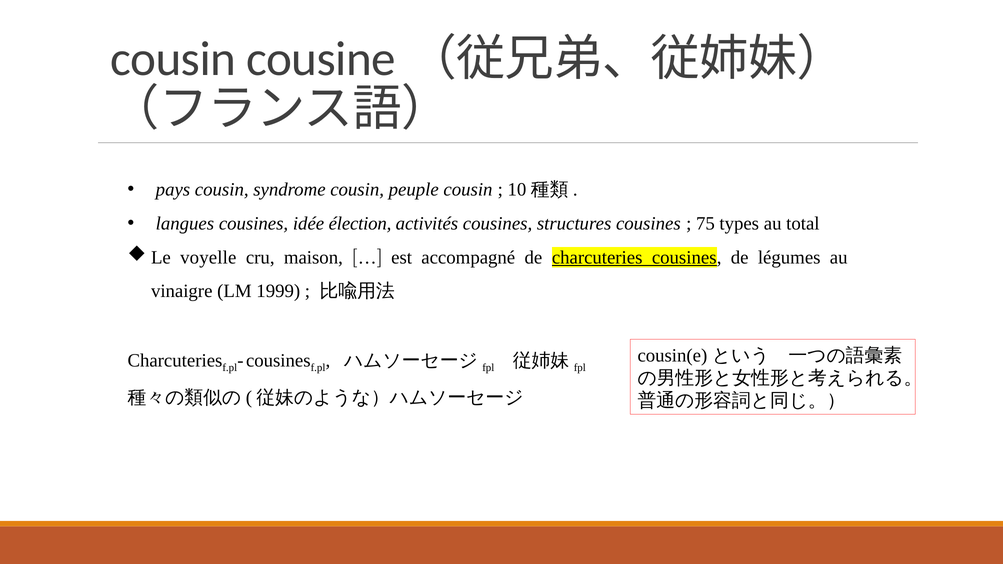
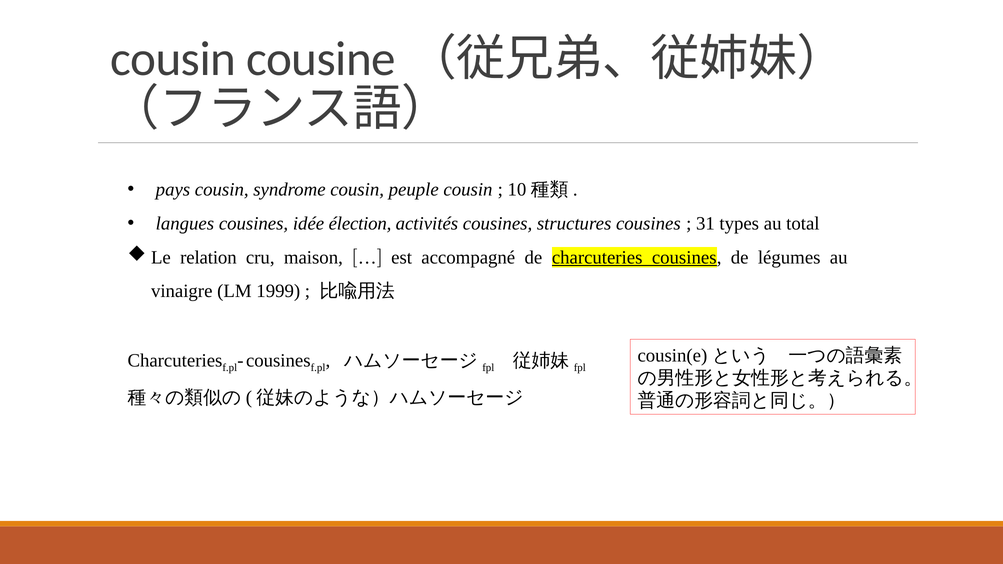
75: 75 -> 31
voyelle: voyelle -> relation
